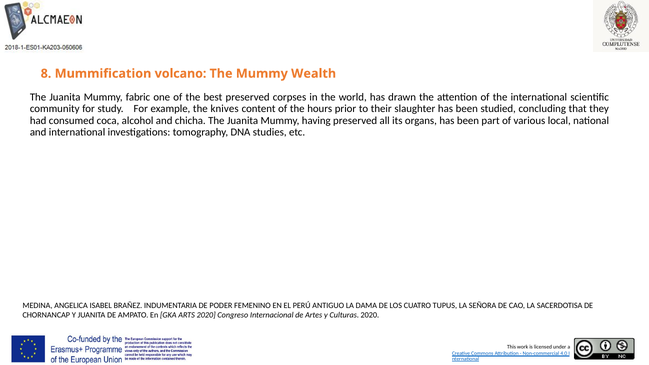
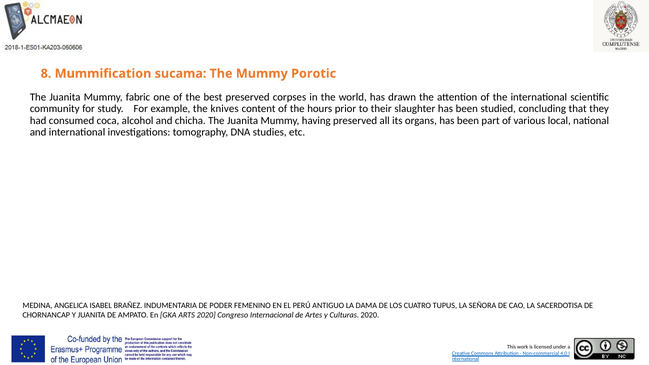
volcano: volcano -> sucama
Wealth: Wealth -> Porotic
